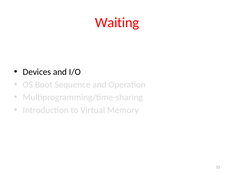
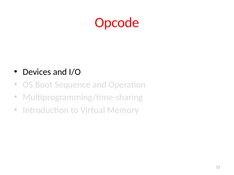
Waiting: Waiting -> Opcode
